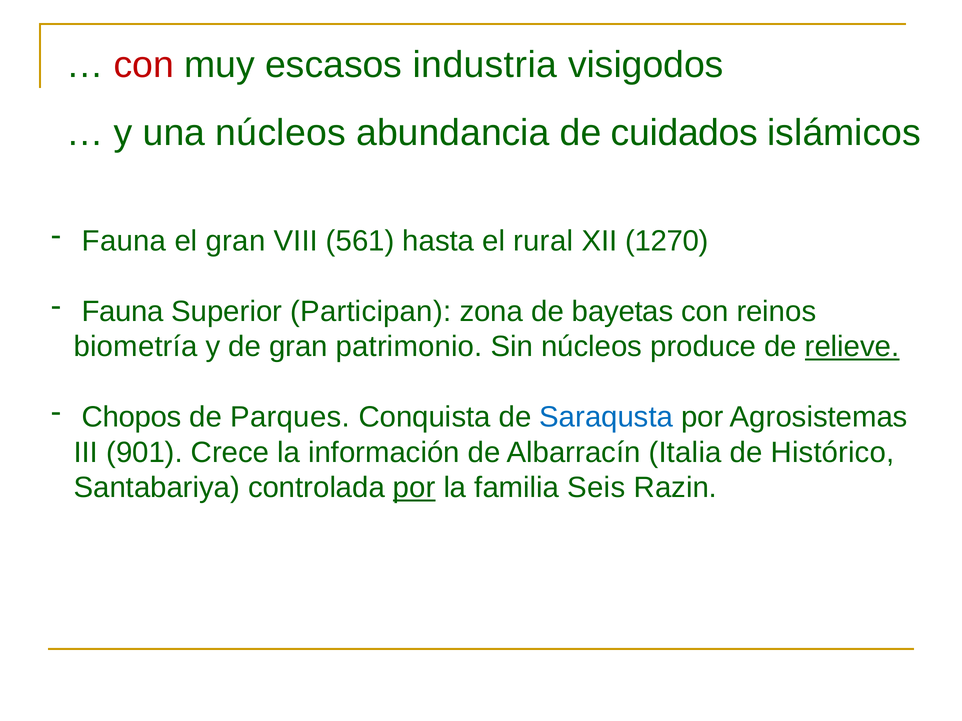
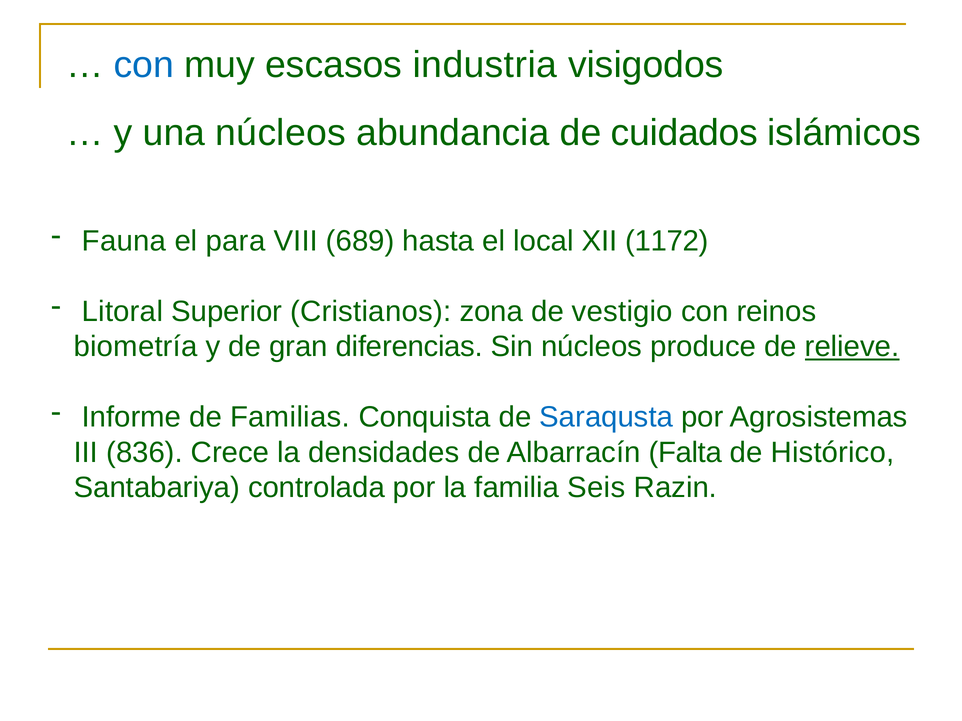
con at (144, 65) colour: red -> blue
el gran: gran -> para
561: 561 -> 689
rural: rural -> local
1270: 1270 -> 1172
Fauna at (123, 312): Fauna -> Litoral
Participan: Participan -> Cristianos
bayetas: bayetas -> vestigio
patrimonio: patrimonio -> diferencias
Chopos: Chopos -> Informe
Parques: Parques -> Familias
901: 901 -> 836
información: información -> densidades
Italia: Italia -> Falta
por at (414, 488) underline: present -> none
